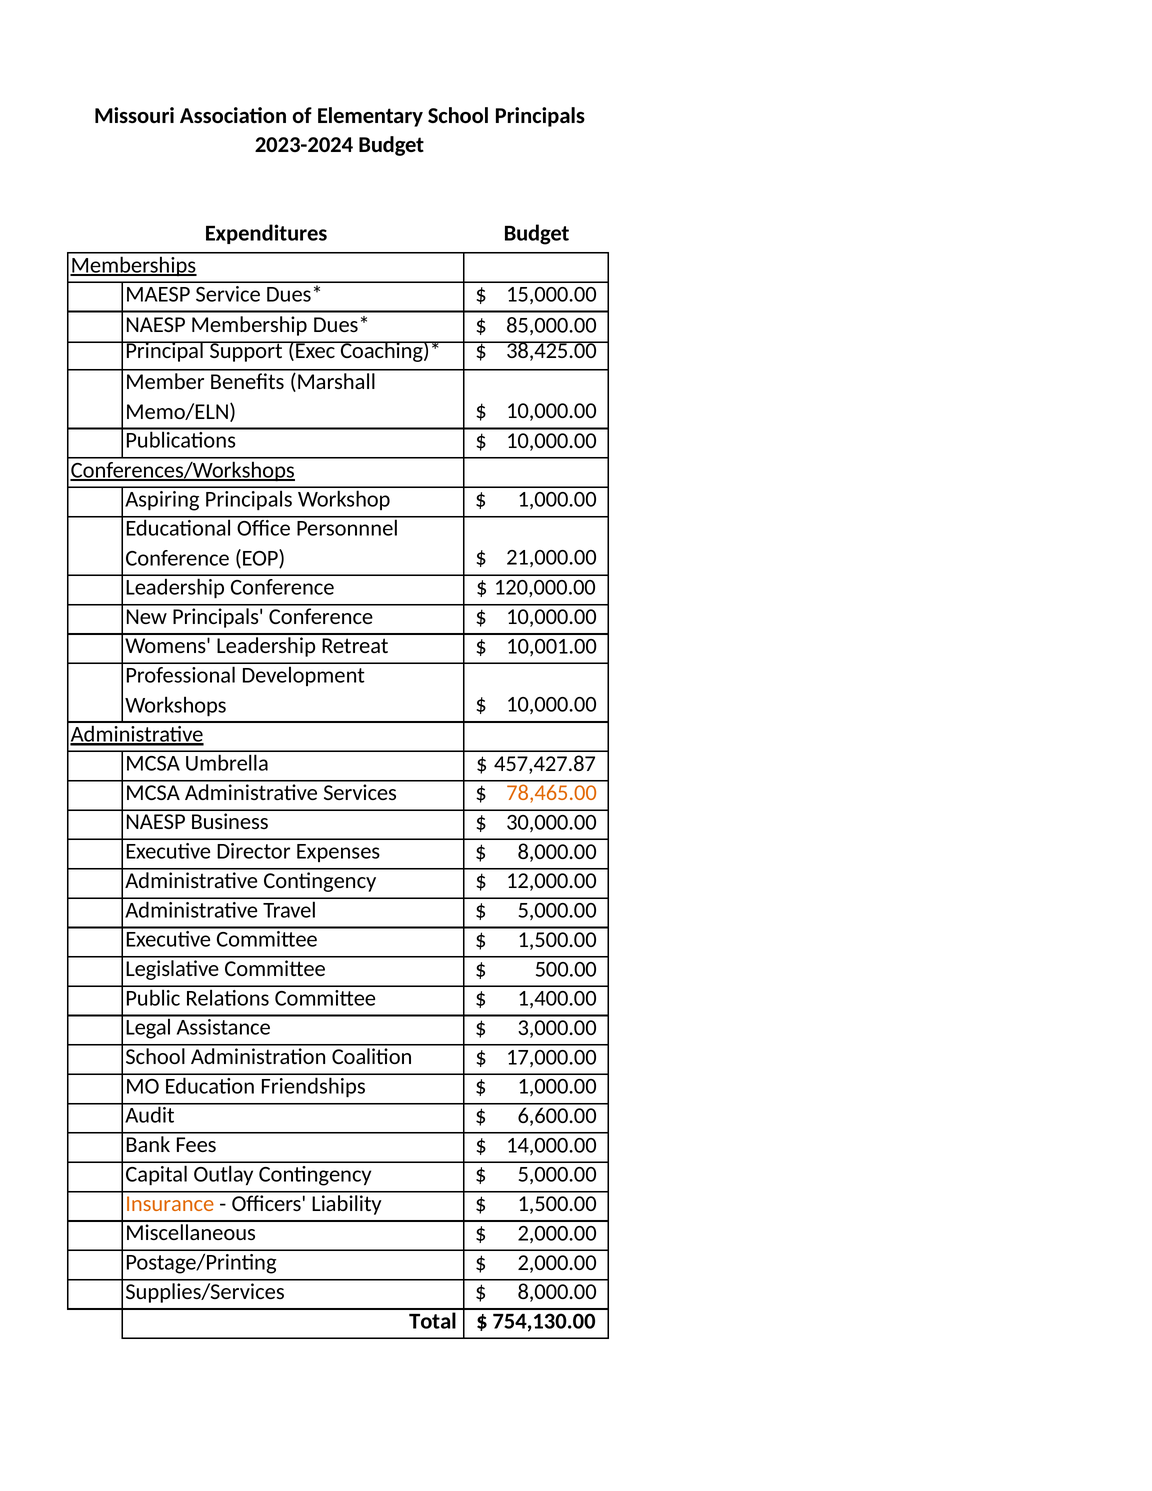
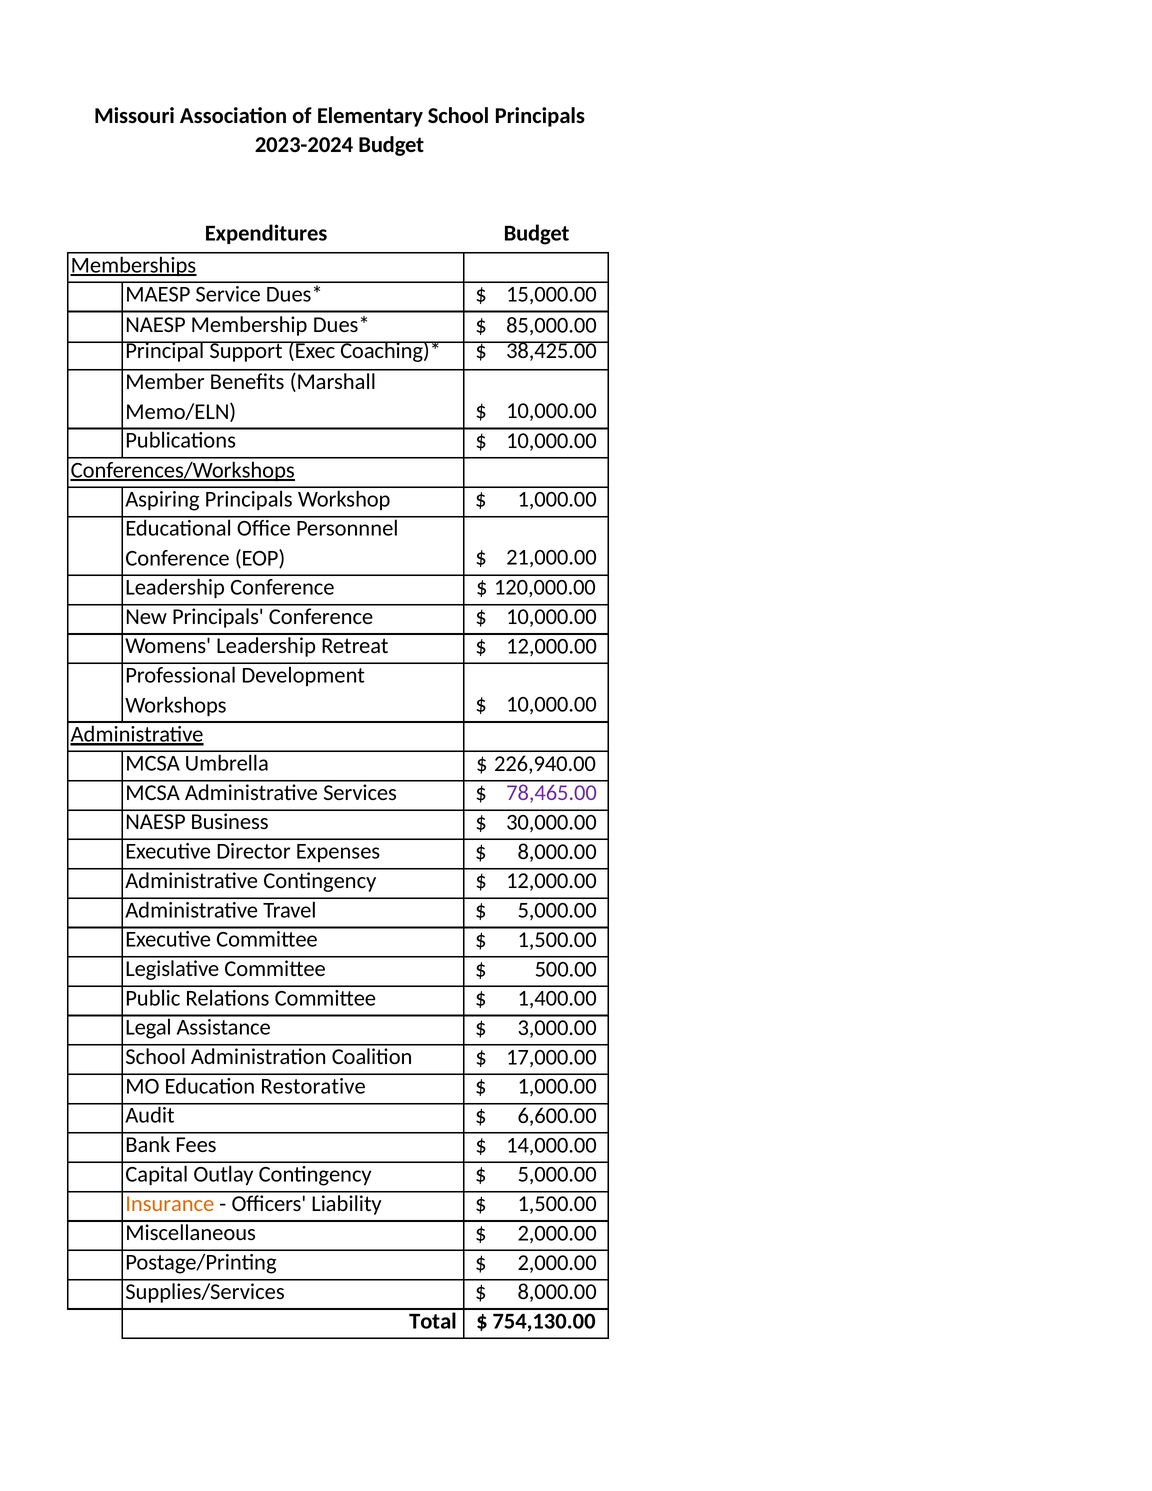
10,001.00 at (552, 646): 10,001.00 -> 12,000.00
457,427.87: 457,427.87 -> 226,940.00
78,465.00 colour: orange -> purple
Friendships: Friendships -> Restorative
